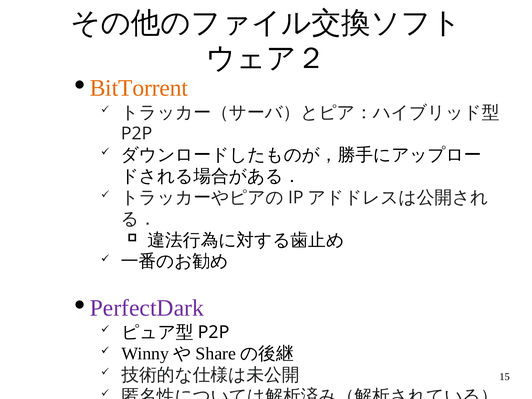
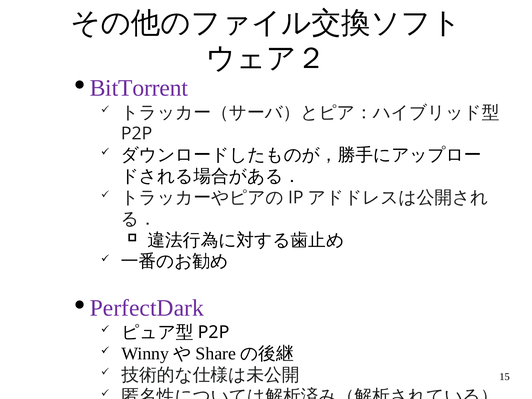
BitTorrent colour: orange -> purple
